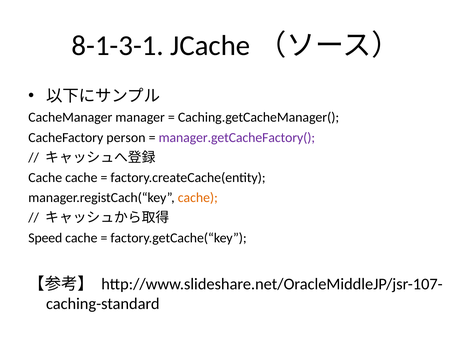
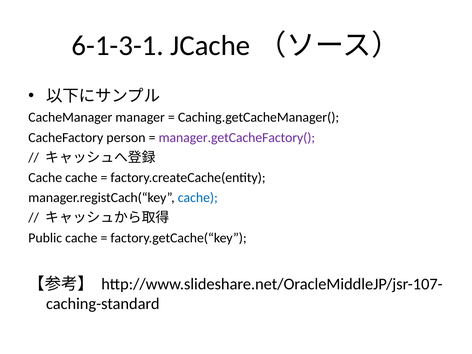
8-1-3-1: 8-1-3-1 -> 6-1-3-1
cache at (198, 198) colour: orange -> blue
Speed: Speed -> Public
